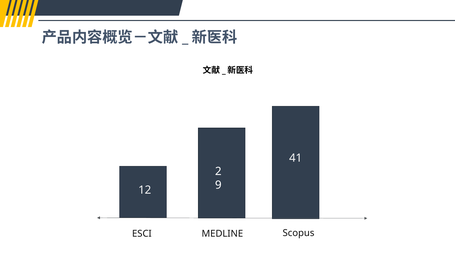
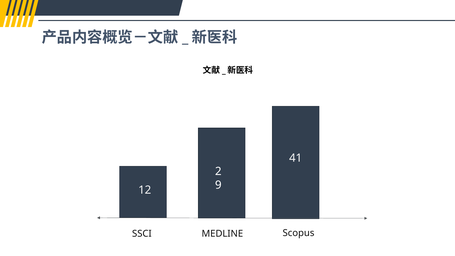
ESCI: ESCI -> SSCI
